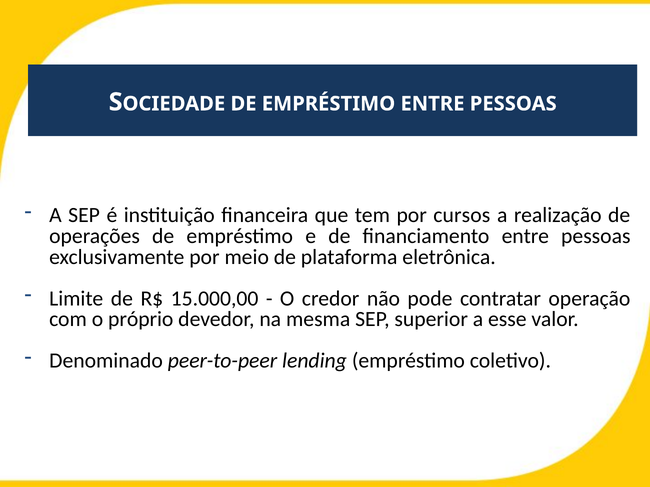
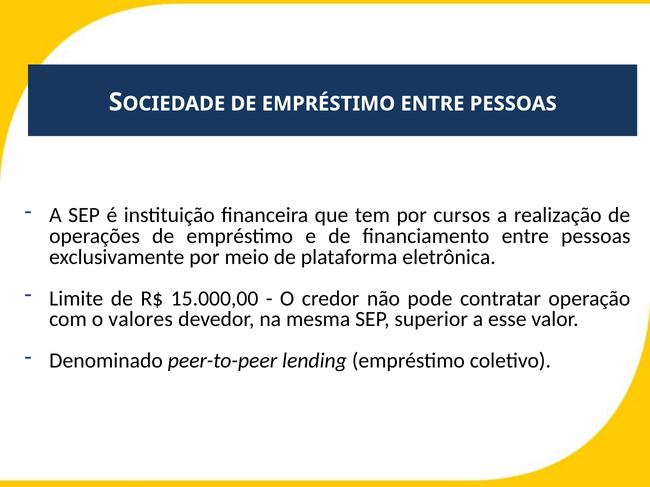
próprio: próprio -> valores
